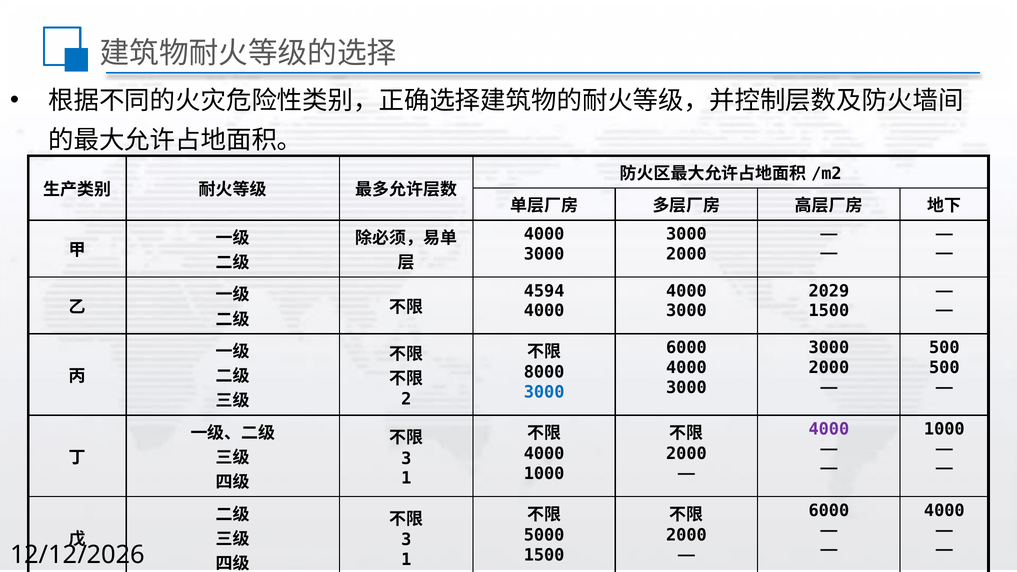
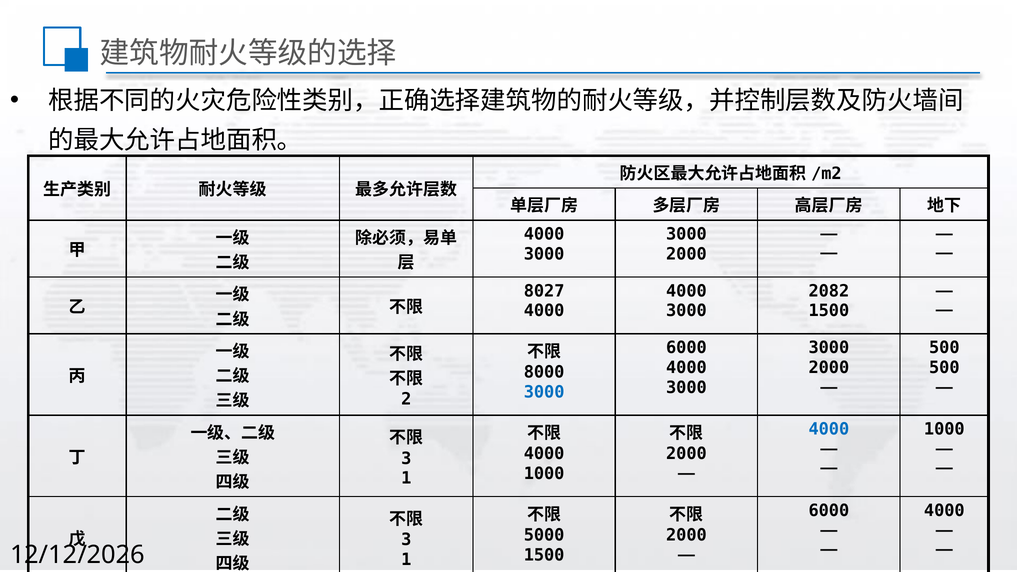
4594: 4594 -> 8027
2029: 2029 -> 2082
4000 at (829, 429) colour: purple -> blue
